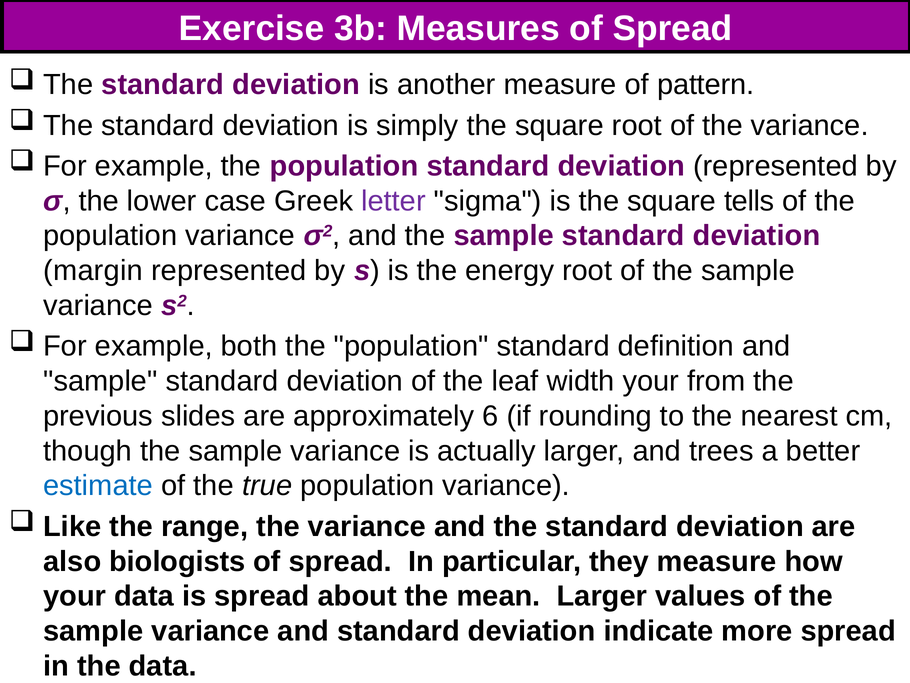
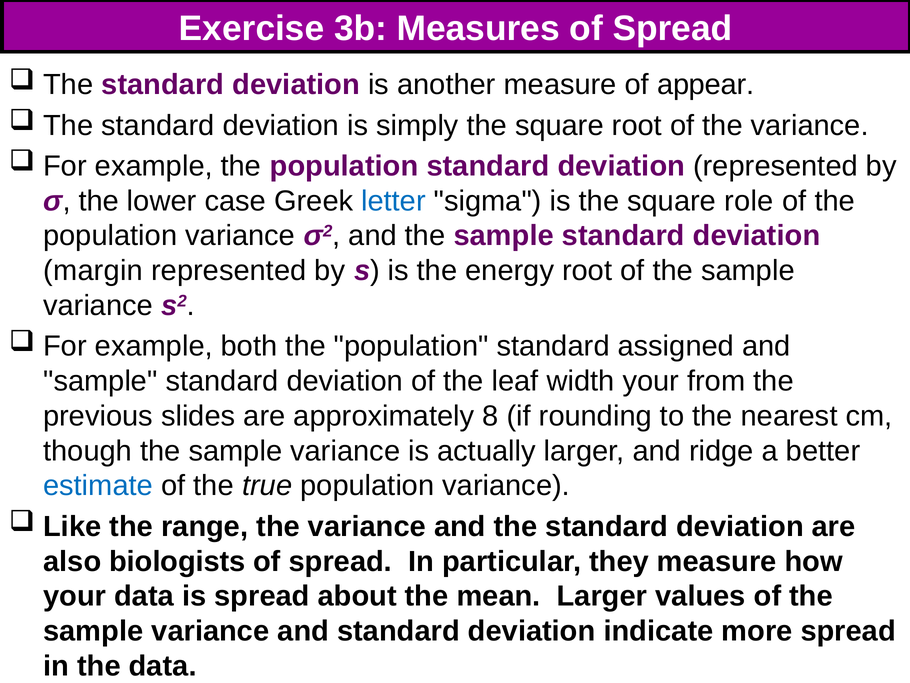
pattern: pattern -> appear
letter colour: purple -> blue
tells: tells -> role
definition: definition -> assigned
6: 6 -> 8
trees: trees -> ridge
